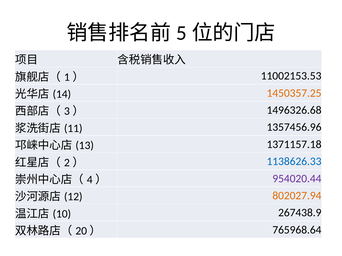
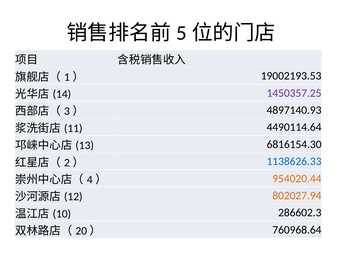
11002153.53: 11002153.53 -> 19002193.53
1450357.25 colour: orange -> purple
1496326.68: 1496326.68 -> 4897140.93
1357456.96: 1357456.96 -> 4490114.64
1371157.18: 1371157.18 -> 6816154.30
954020.44 colour: purple -> orange
267438.9: 267438.9 -> 286602.3
765968.64: 765968.64 -> 760968.64
